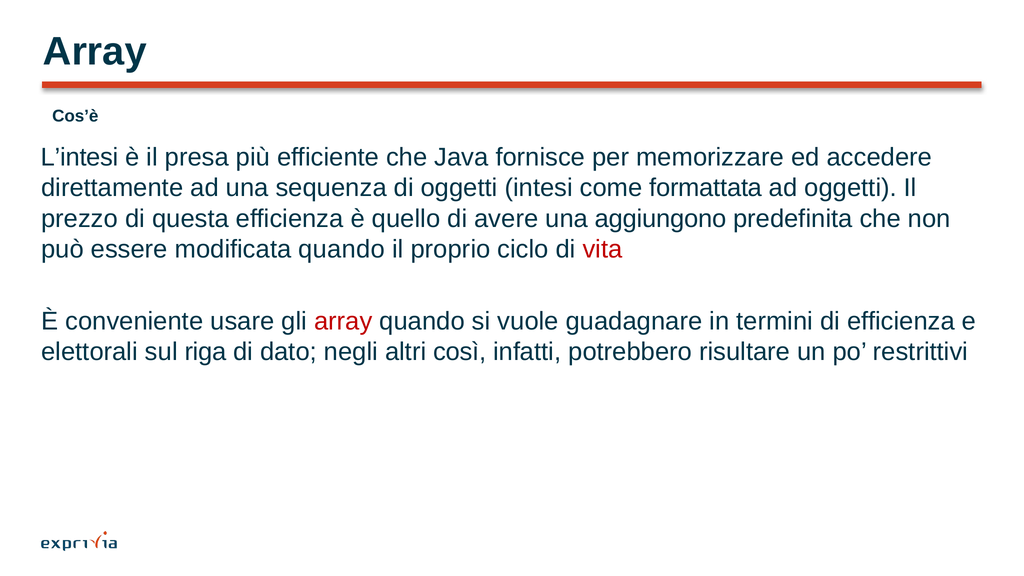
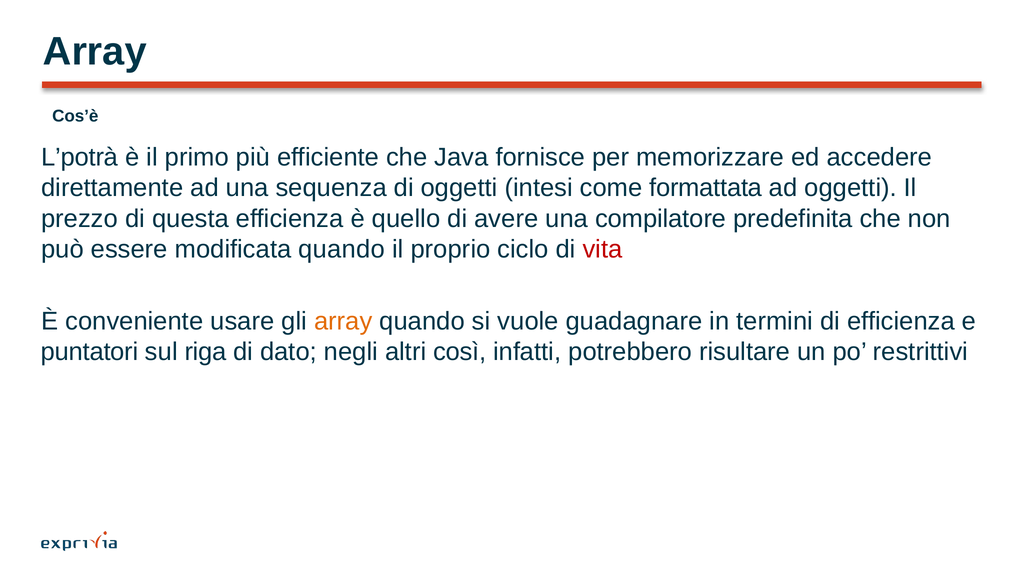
L’intesi: L’intesi -> L’potrà
presa: presa -> primo
aggiungono: aggiungono -> compilatore
array at (343, 321) colour: red -> orange
elettorali: elettorali -> puntatori
